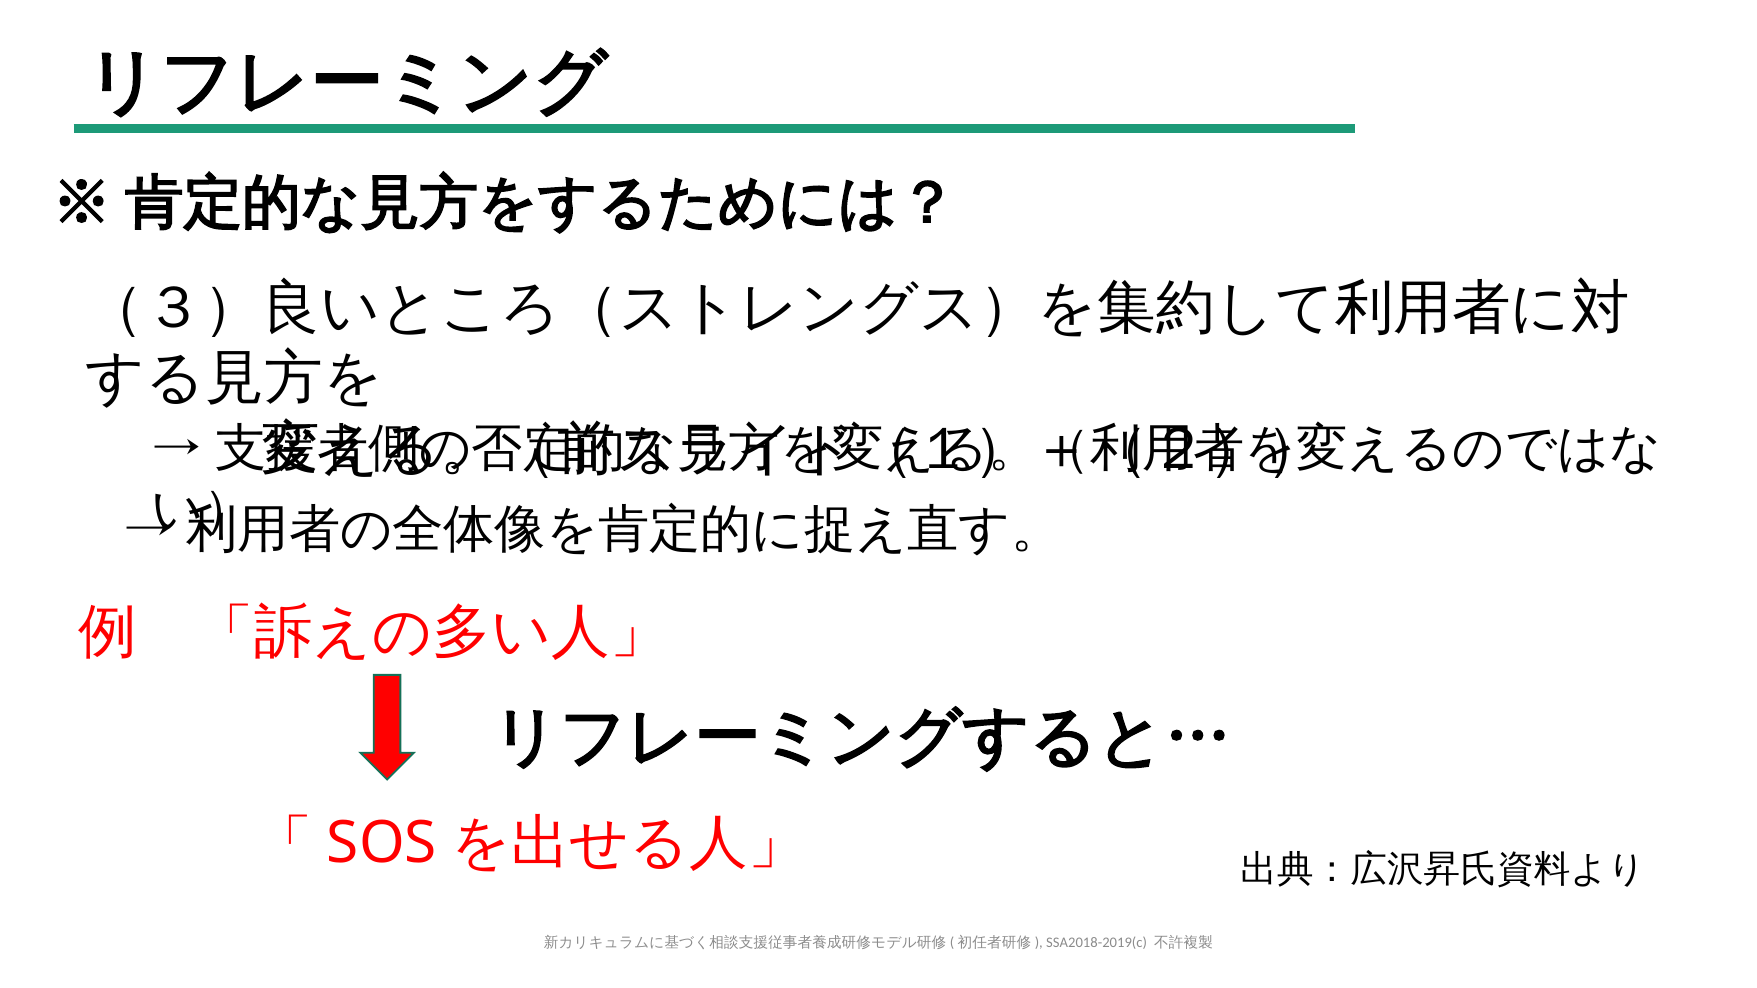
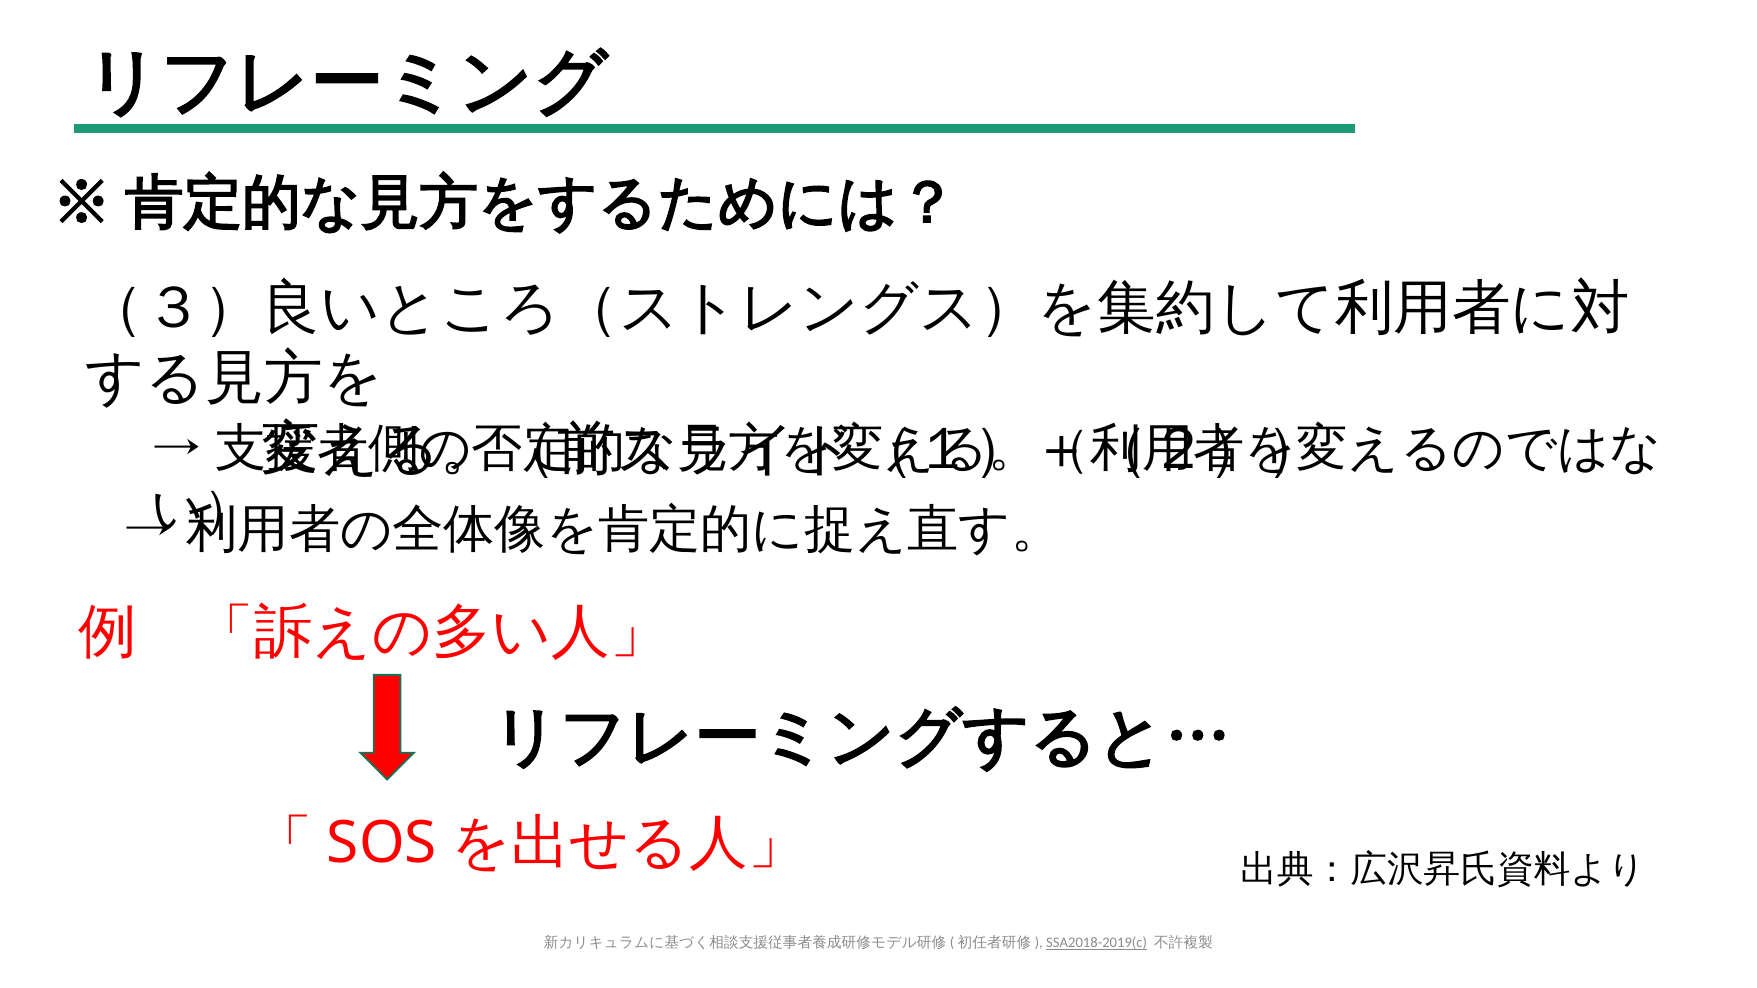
SSA2018-2019(c underline: none -> present
